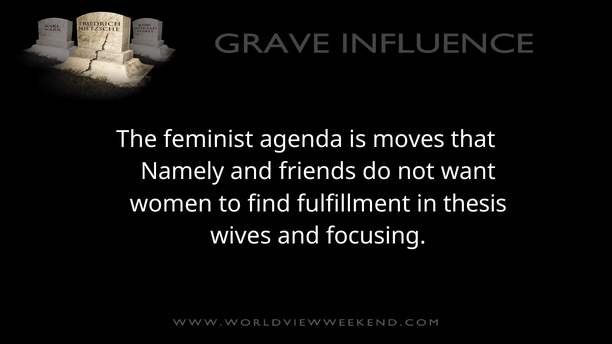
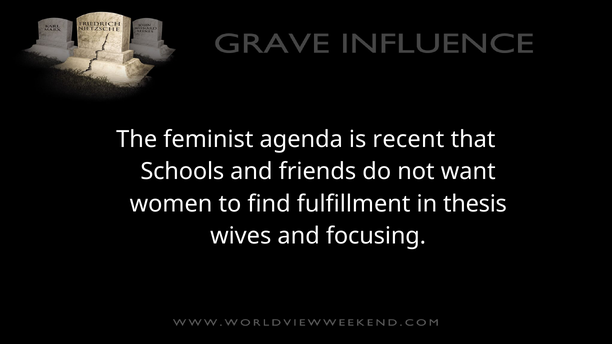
moves: moves -> recent
Namely: Namely -> Schools
